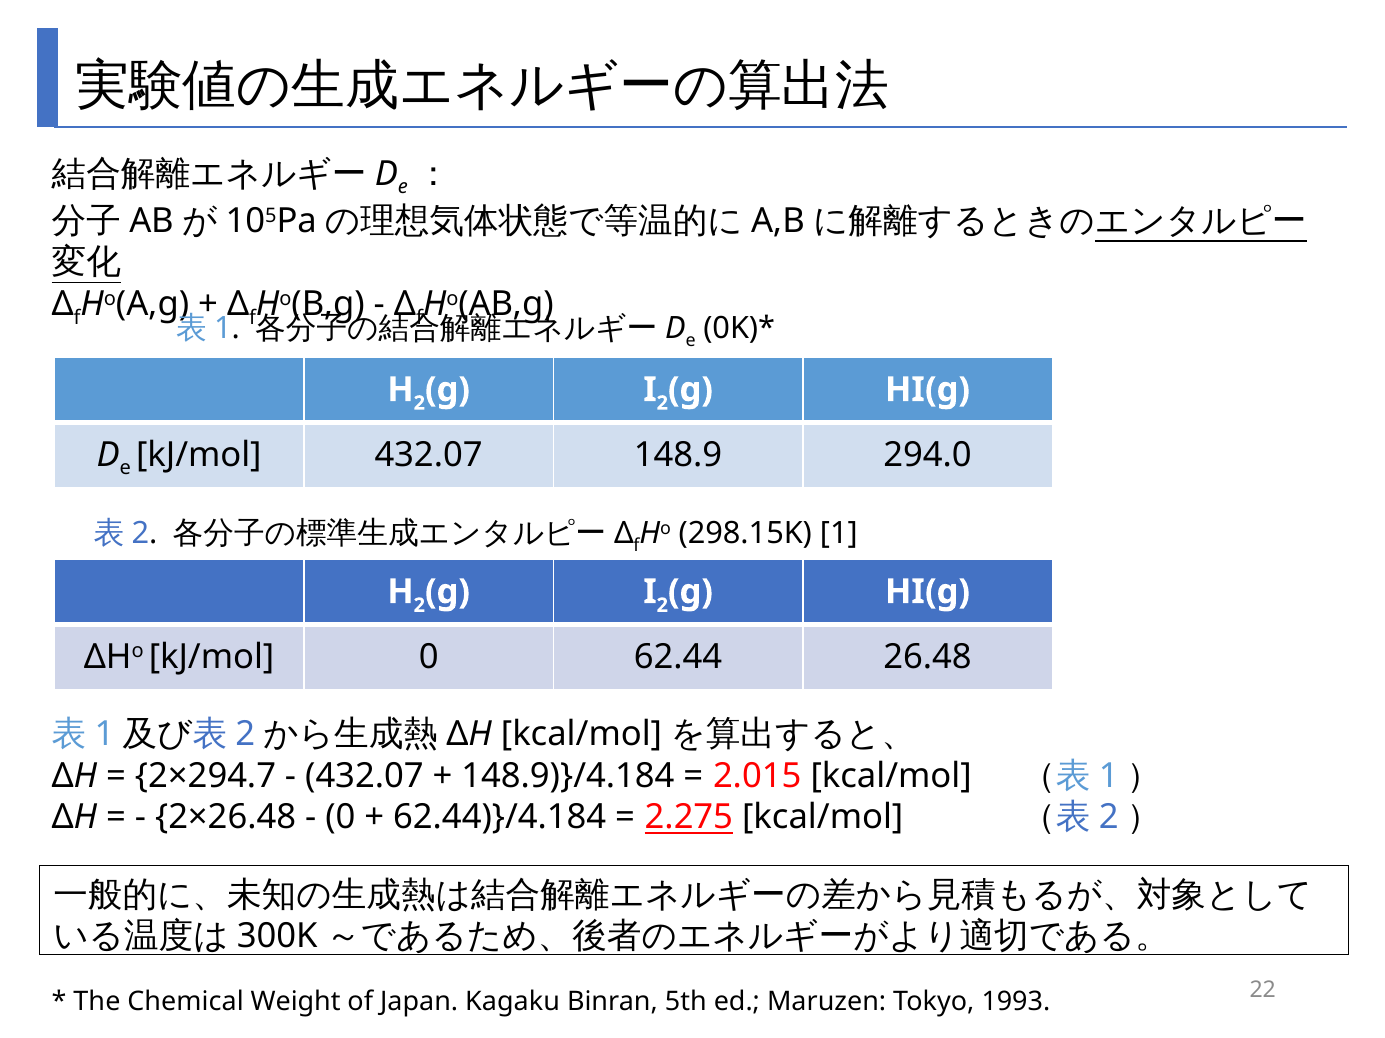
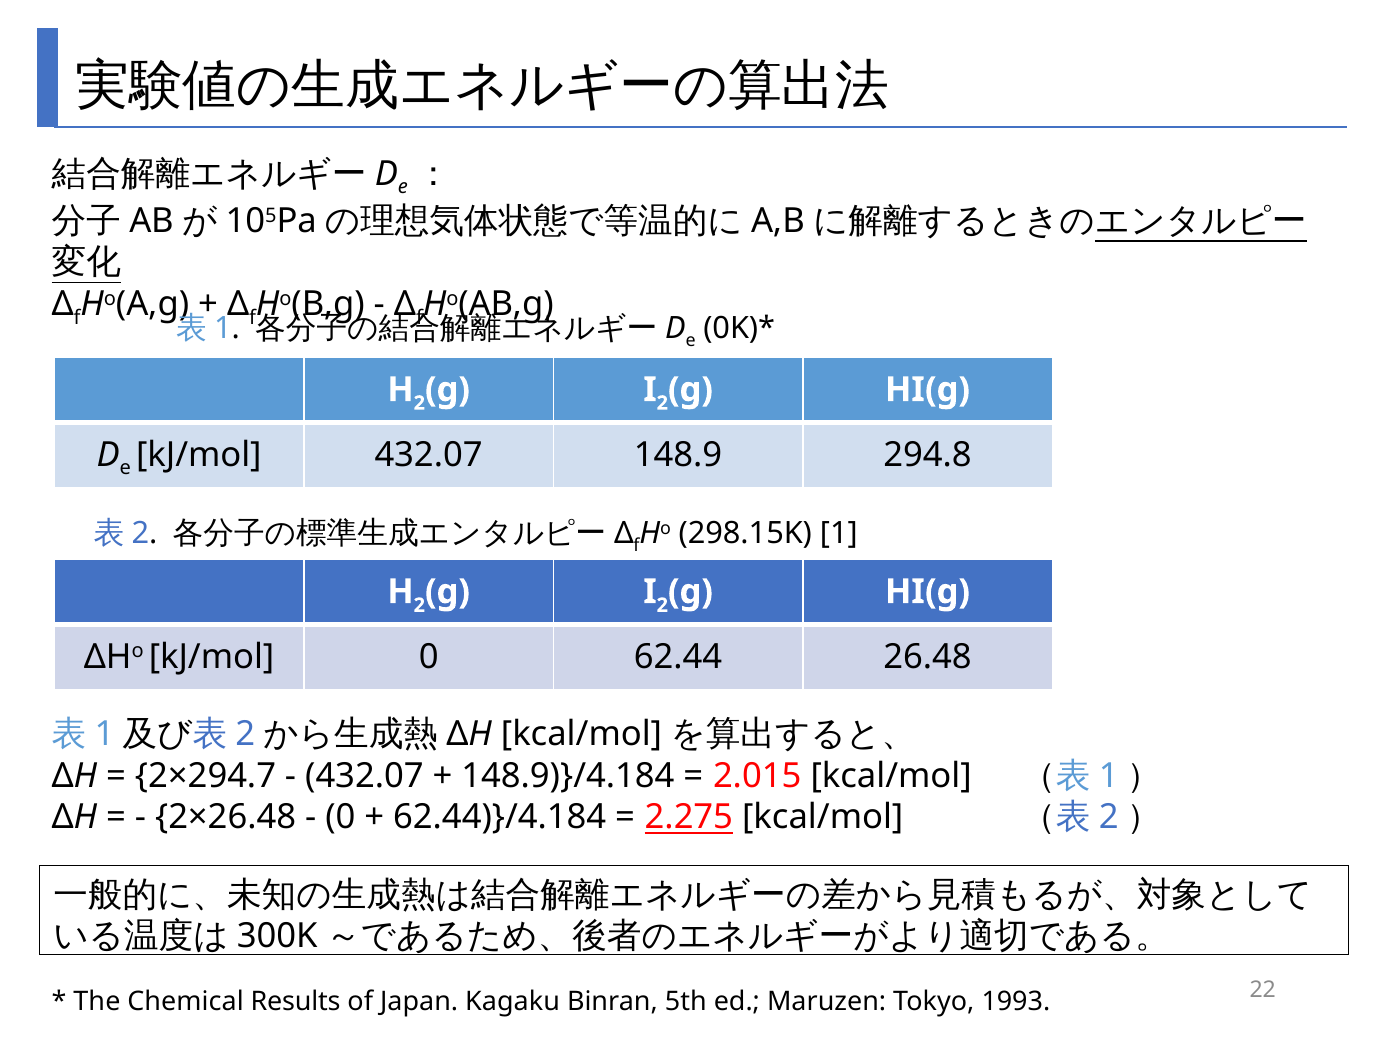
294.0: 294.0 -> 294.8
Weight: Weight -> Results
